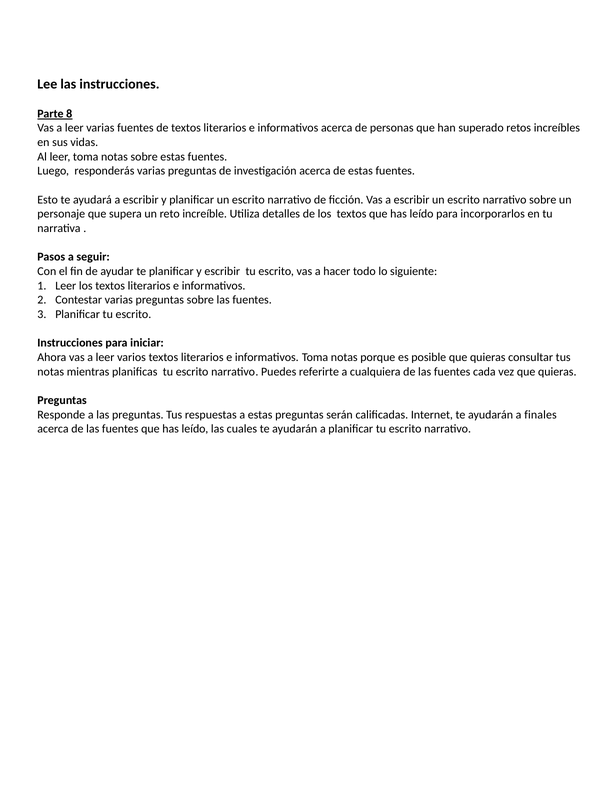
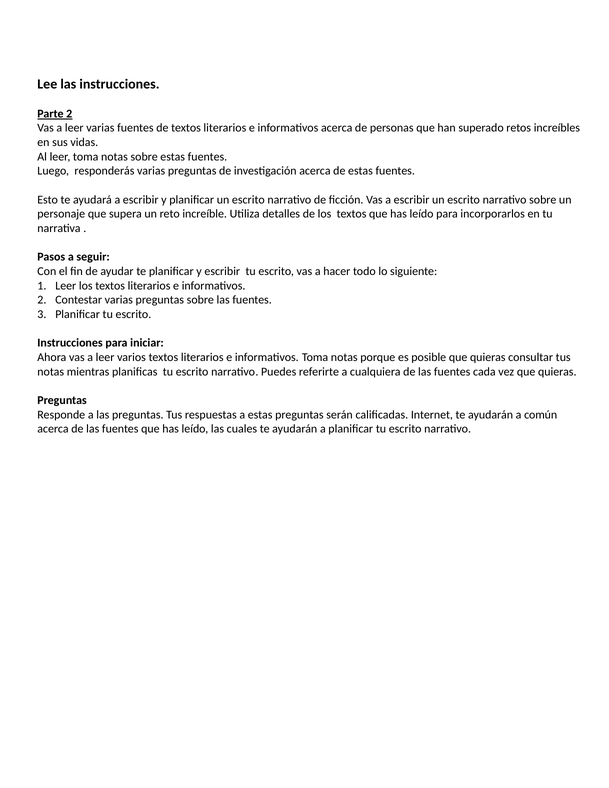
Parte 8: 8 -> 2
finales: finales -> común
